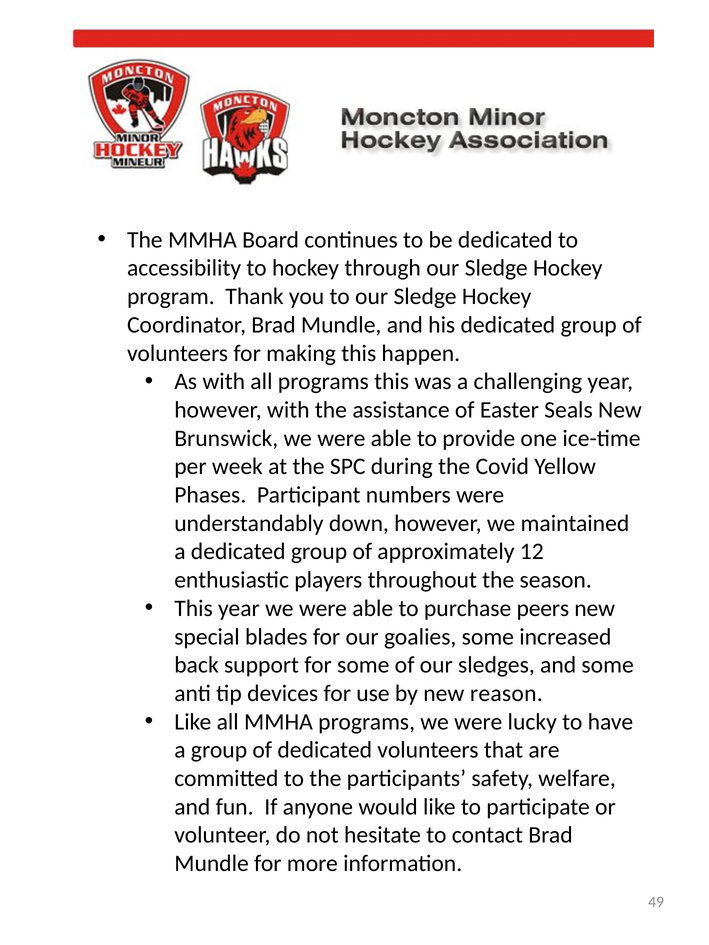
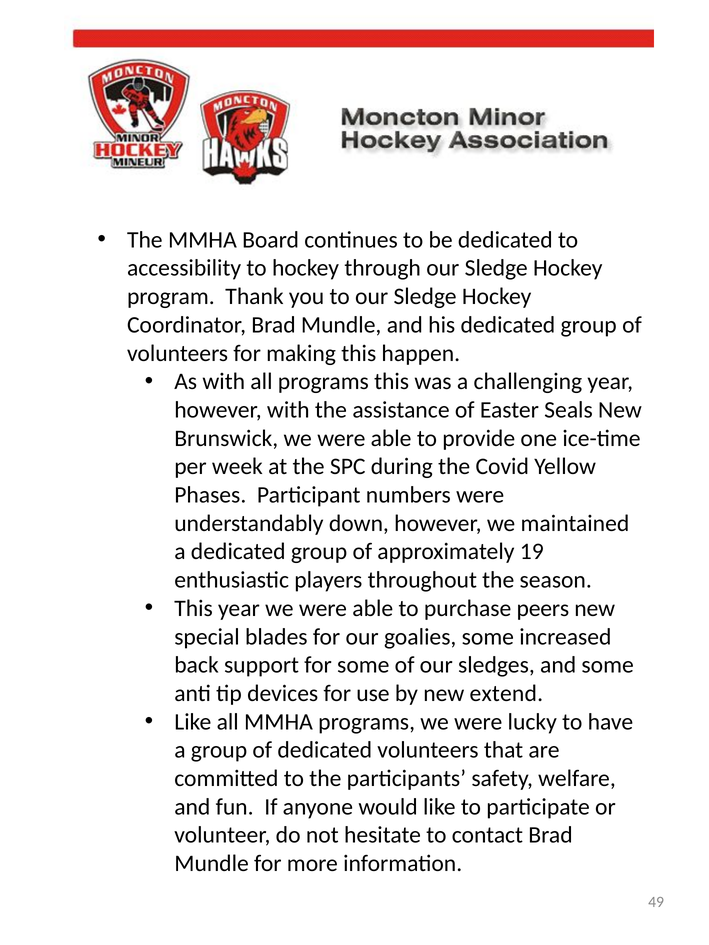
12: 12 -> 19
reason: reason -> extend
